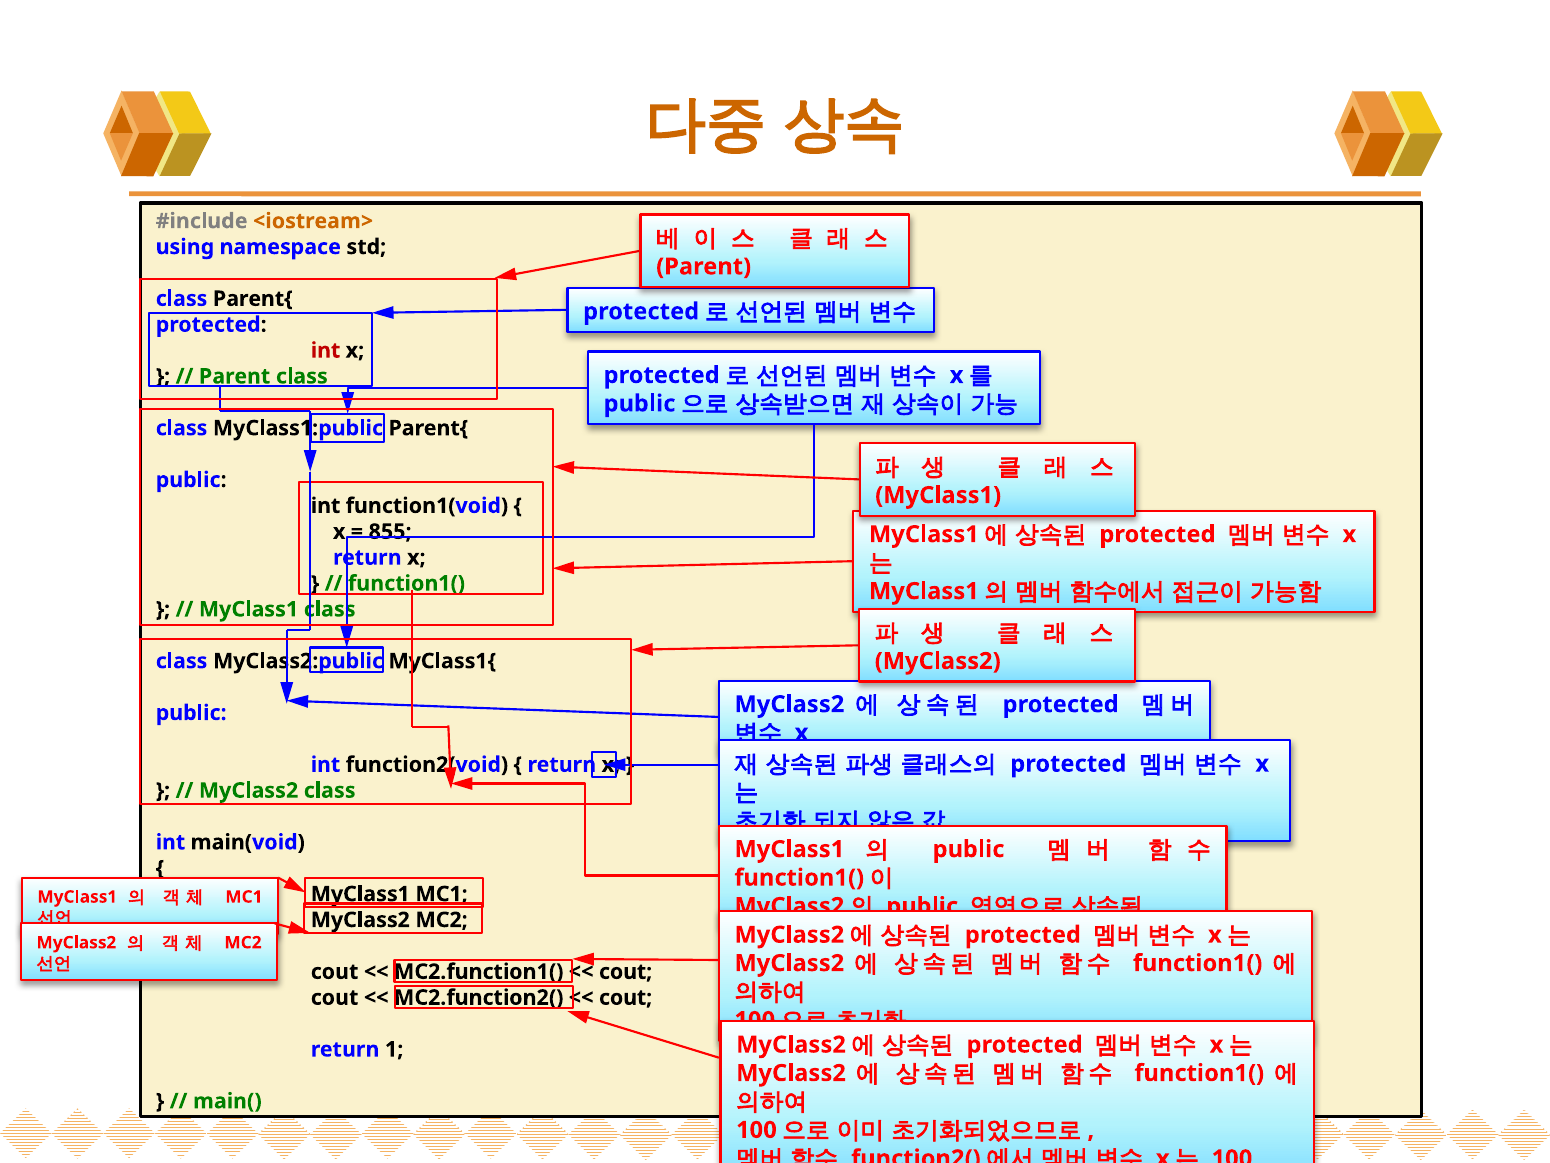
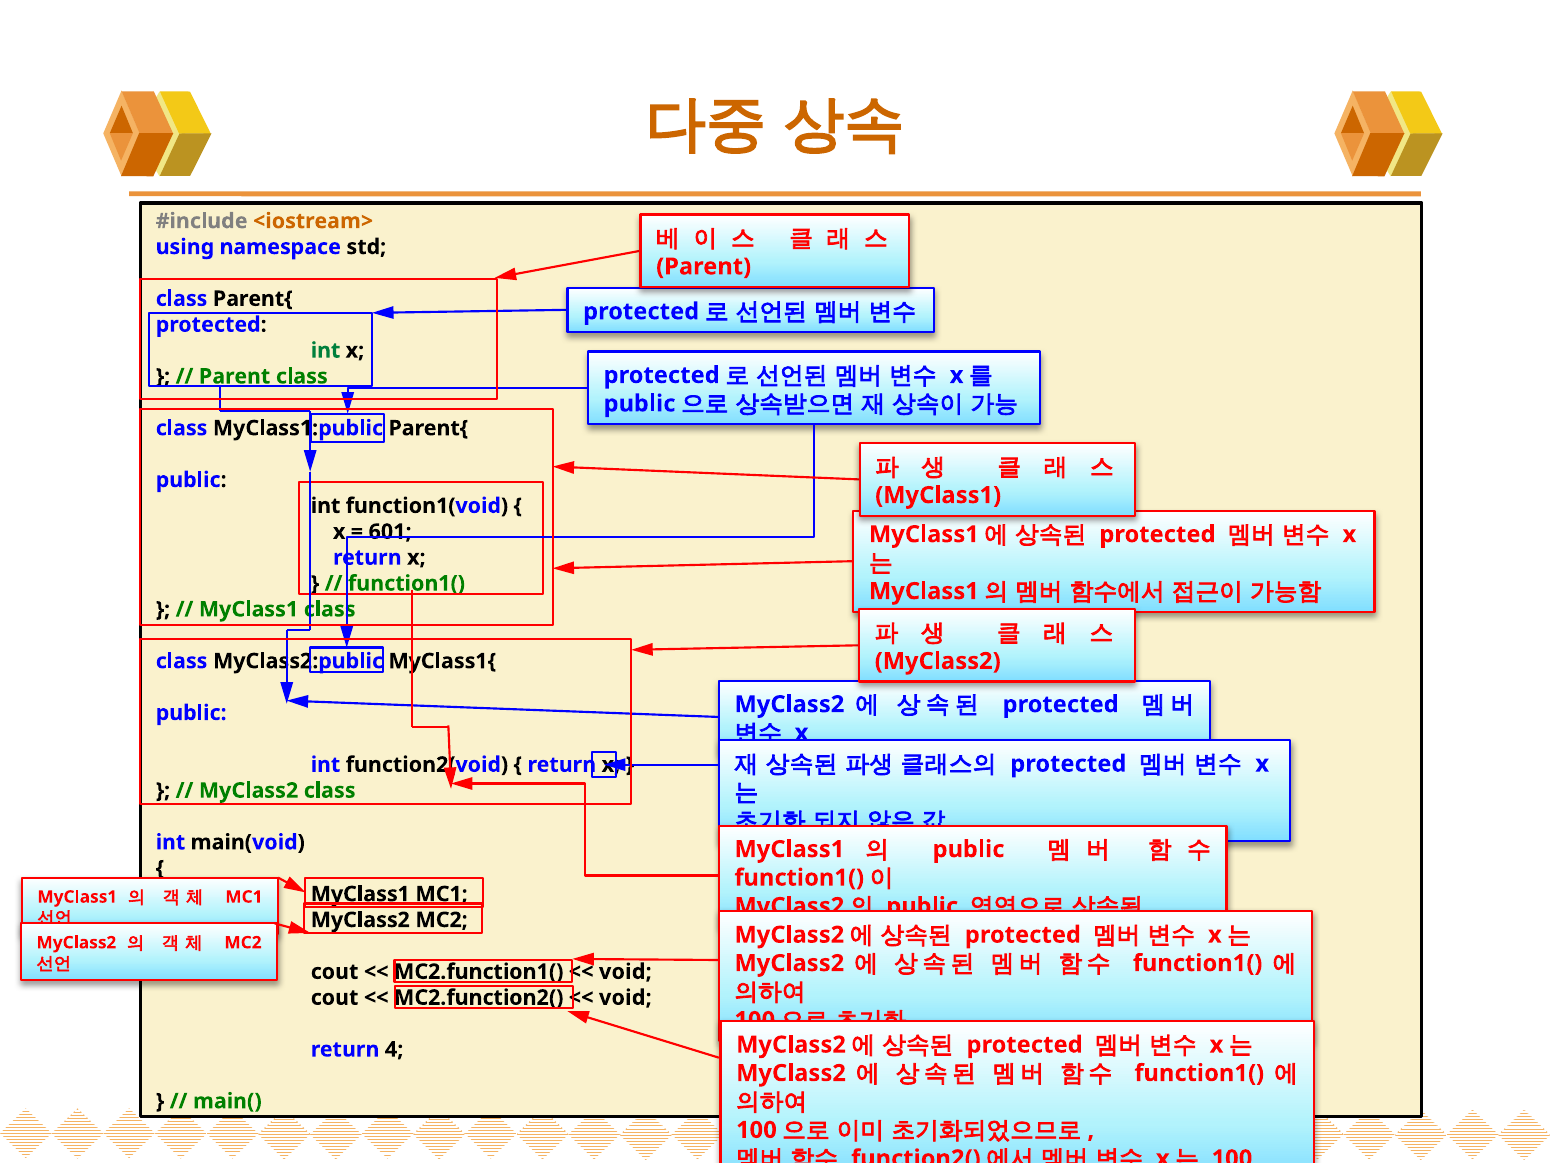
int at (326, 350) colour: red -> green
855: 855 -> 601
cout at (626, 971): cout -> void
cout at (626, 997): cout -> void
1: 1 -> 4
